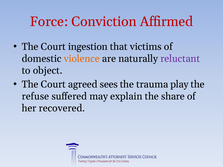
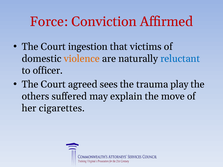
reluctant colour: purple -> blue
object: object -> officer
refuse: refuse -> others
share: share -> move
recovered: recovered -> cigarettes
